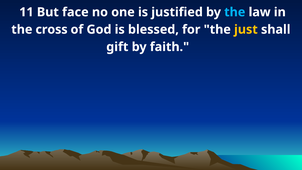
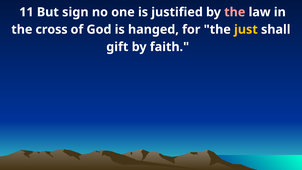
face: face -> sign
the at (235, 12) colour: light blue -> pink
blessed: blessed -> hanged
